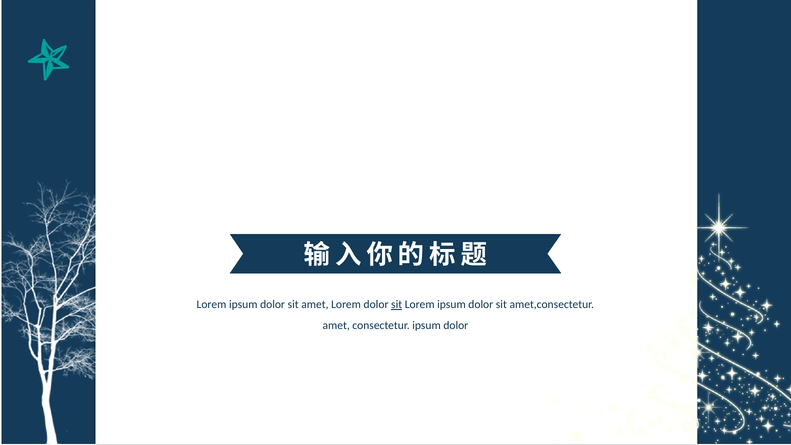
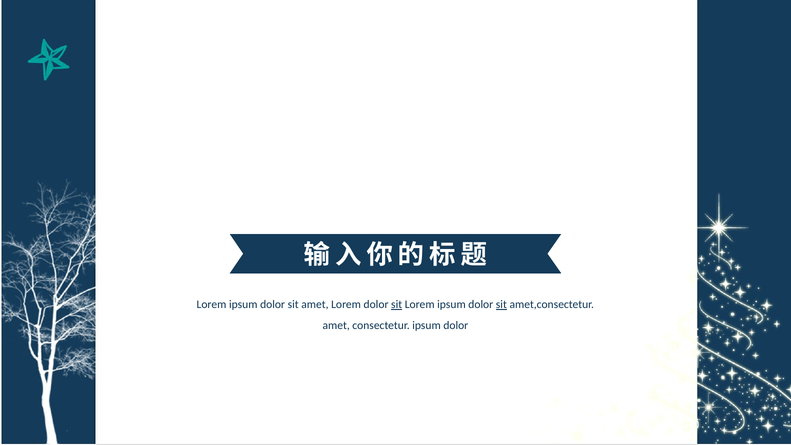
sit at (501, 304) underline: none -> present
